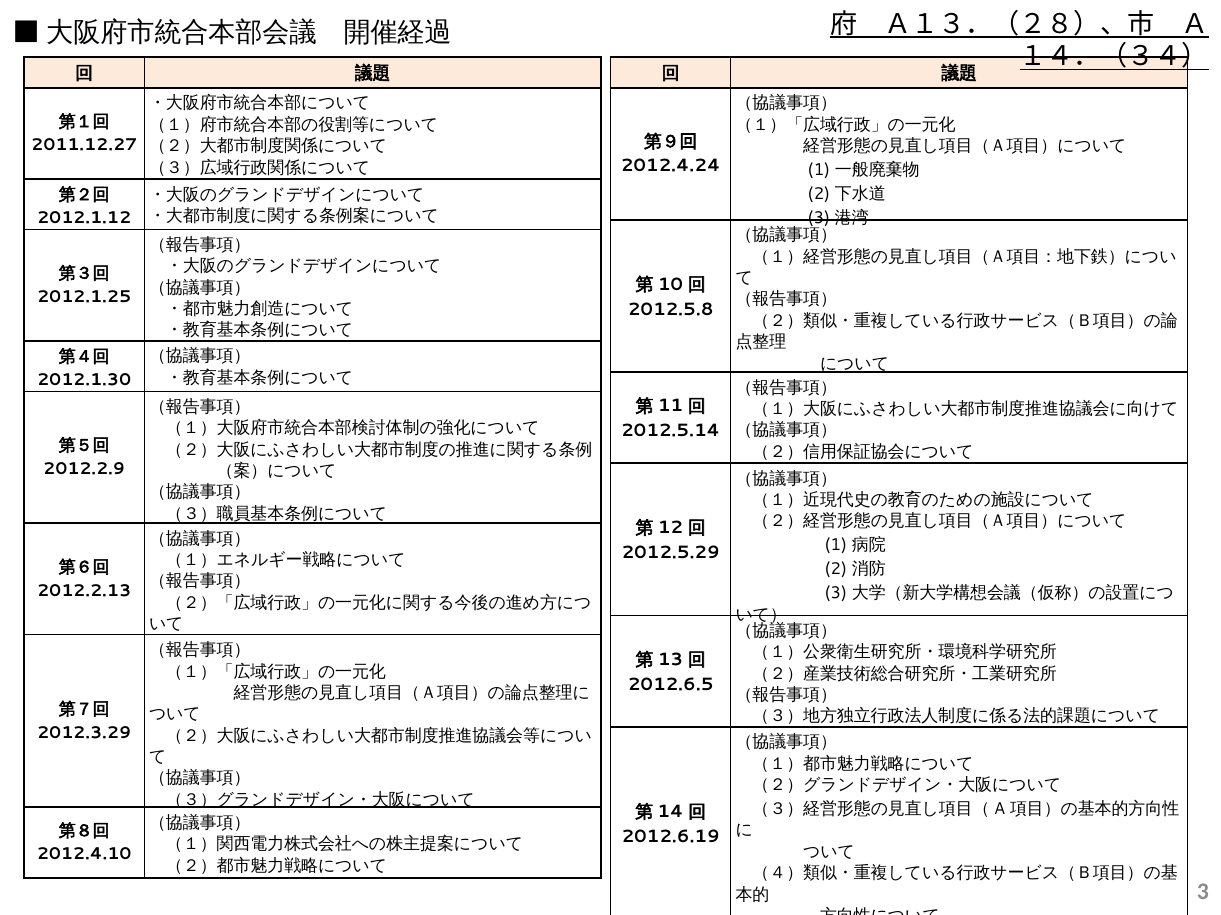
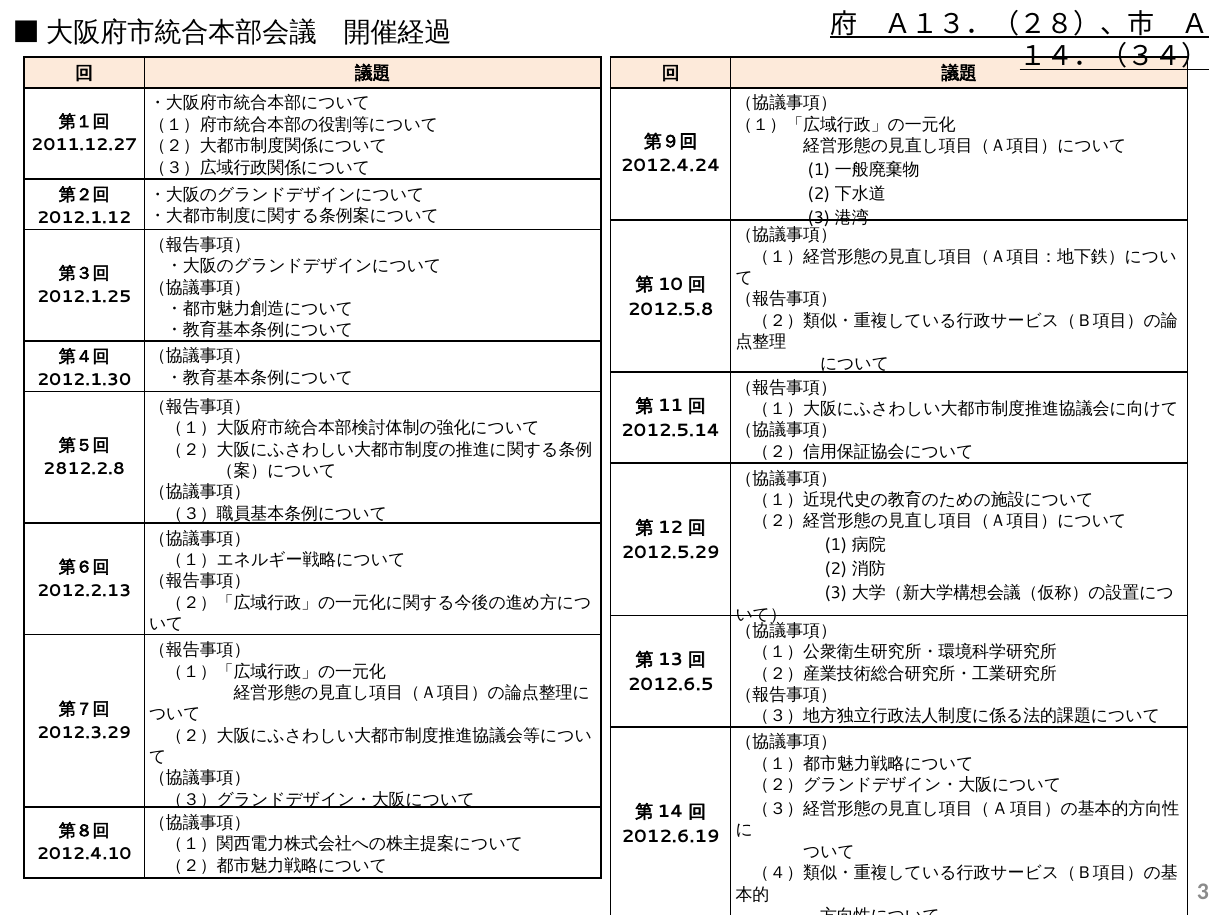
2012.2.9: 2012.2.9 -> 2812.2.8
